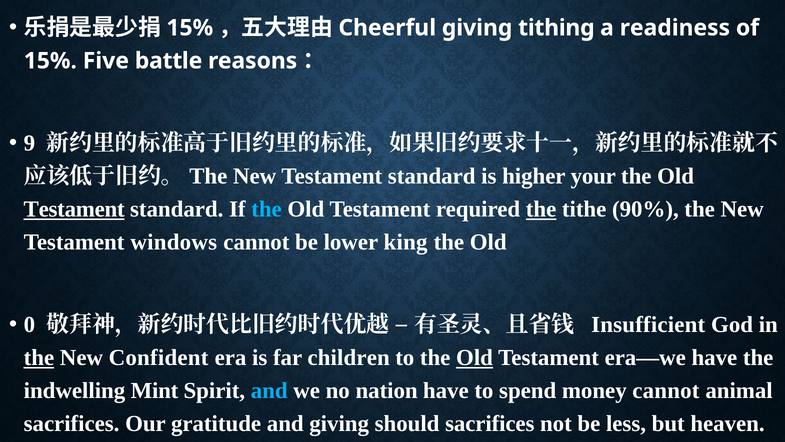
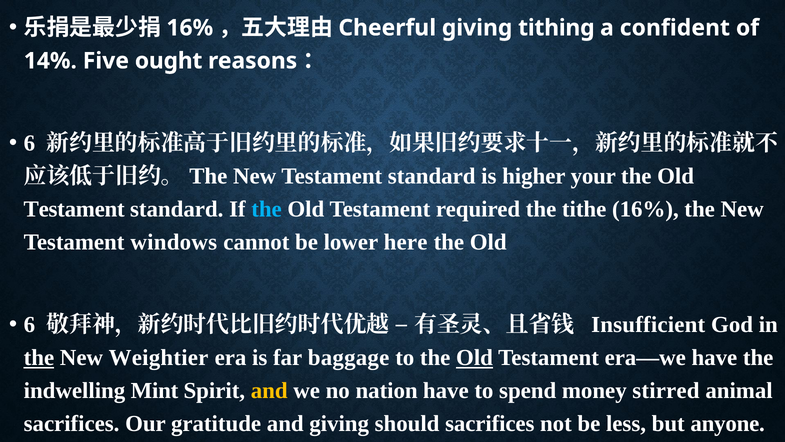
15% at (190, 28): 15% -> 16%
readiness: readiness -> confident
15% at (50, 61): 15% -> 14%
battle: battle -> ought
9 at (29, 143): 9 -> 6
Testament at (74, 209) underline: present -> none
the at (541, 209) underline: present -> none
tithe 90%: 90% -> 16%
king: king -> here
0 at (29, 324): 0 -> 6
Confident: Confident -> Weightier
children: children -> baggage
and at (269, 390) colour: light blue -> yellow
money cannot: cannot -> stirred
heaven: heaven -> anyone
